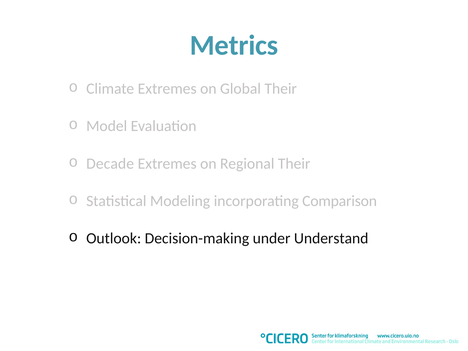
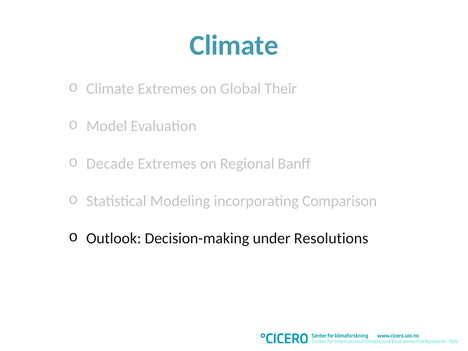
Metrics at (234, 45): Metrics -> Climate
Regional Their: Their -> Banff
Understand: Understand -> Resolutions
